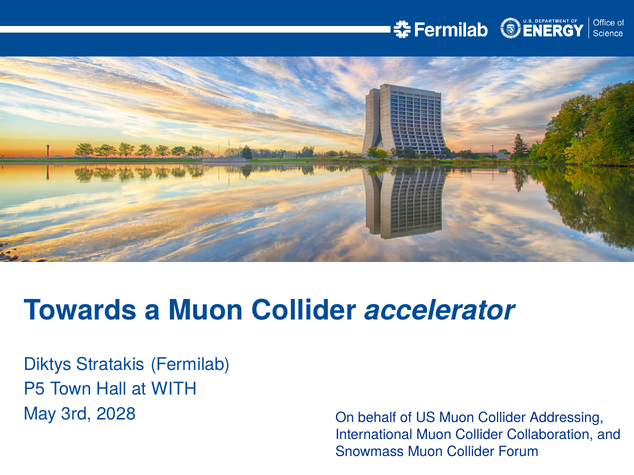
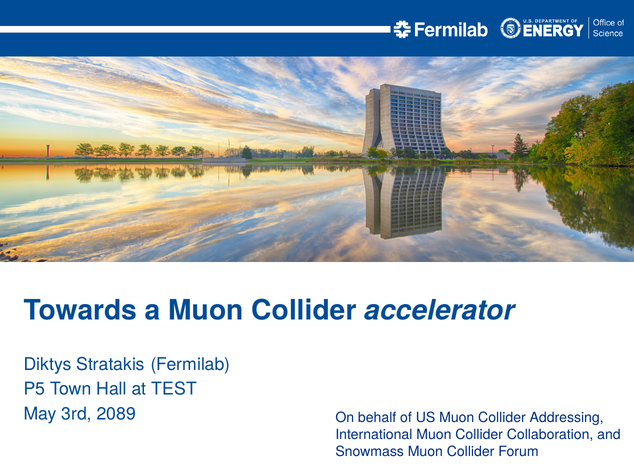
WITH: WITH -> TEST
2028: 2028 -> 2089
